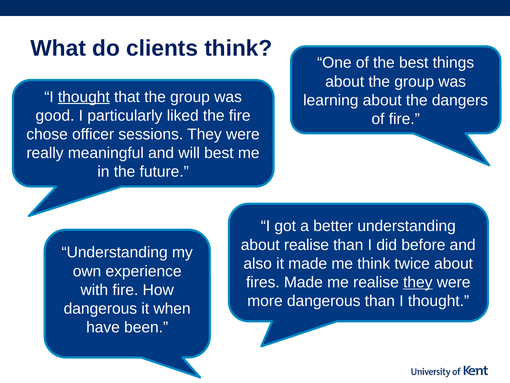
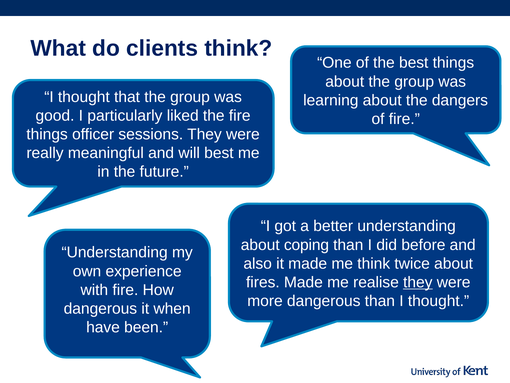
thought at (84, 97) underline: present -> none
chose at (47, 134): chose -> things
about realise: realise -> coping
